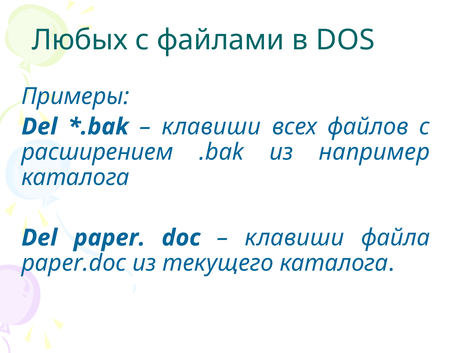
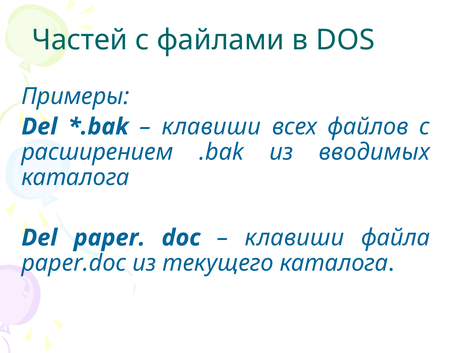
Любых: Любых -> Частей
например: например -> вводимых
